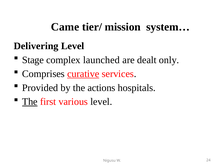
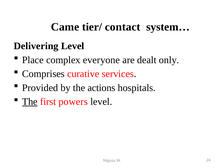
mission: mission -> contact
Stage: Stage -> Place
launched: launched -> everyone
curative underline: present -> none
various: various -> powers
